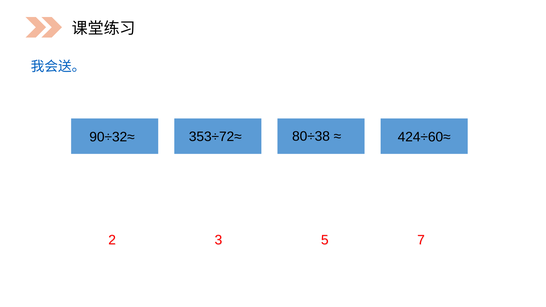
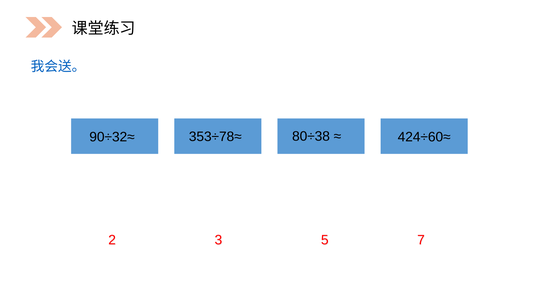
353÷72≈: 353÷72≈ -> 353÷78≈
